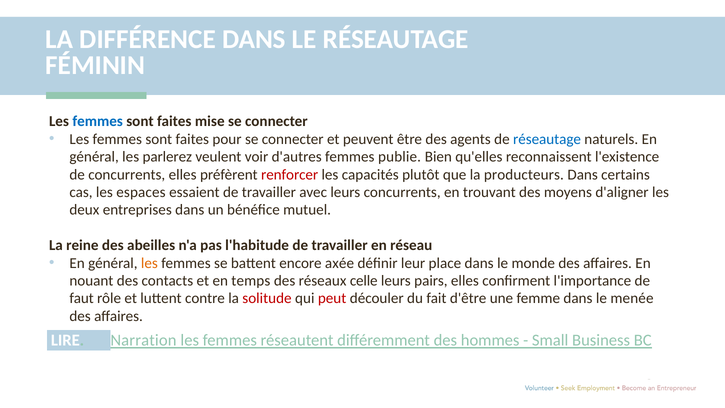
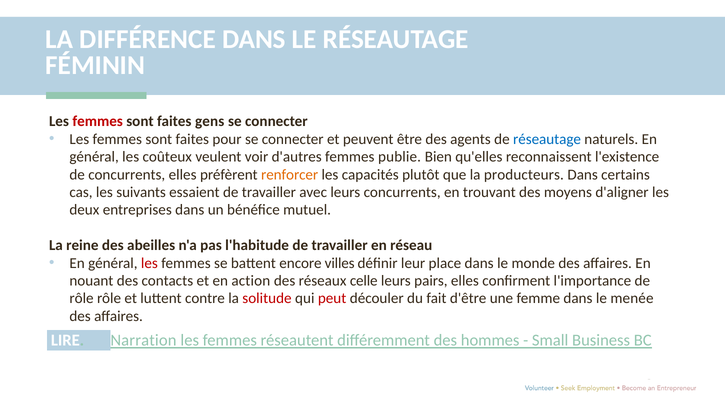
femmes at (98, 121) colour: blue -> red
mise: mise -> gens
parlerez: parlerez -> coûteux
renforcer colour: red -> orange
espaces: espaces -> suivants
les at (149, 263) colour: orange -> red
axée: axée -> villes
temps: temps -> action
faut at (82, 298): faut -> rôle
